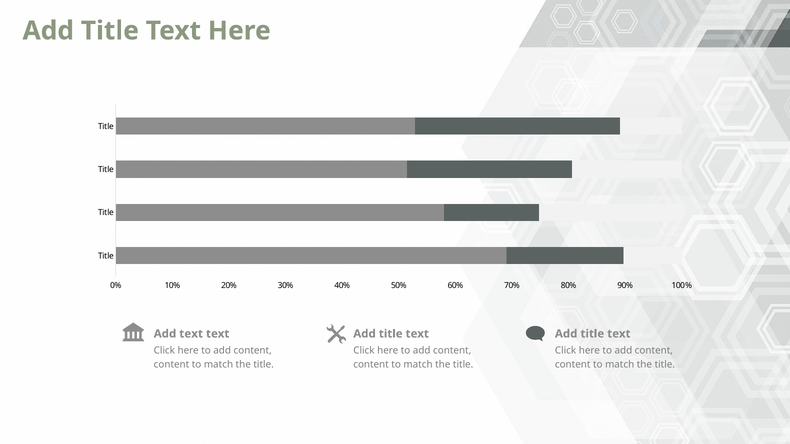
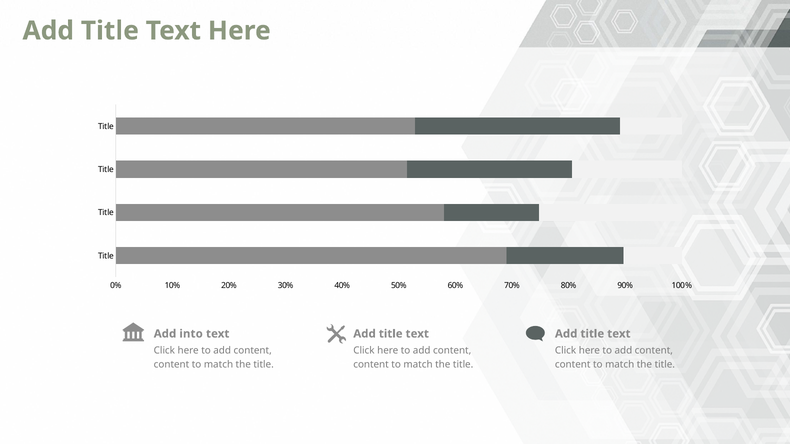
Add text: text -> into
